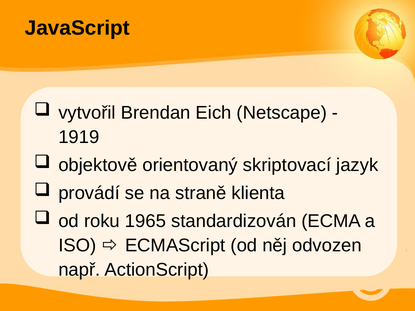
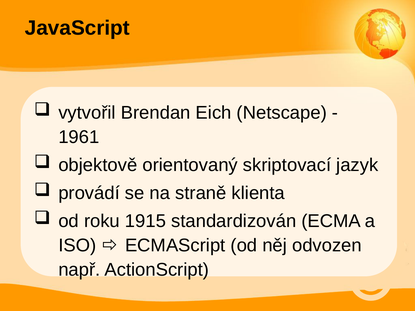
1919: 1919 -> 1961
1965: 1965 -> 1915
